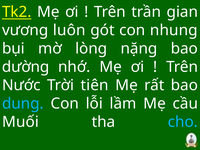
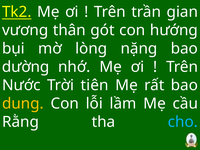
luôn: luôn -> thân
nhung: nhung -> hướng
dung colour: light blue -> yellow
Muối: Muối -> Rằng
